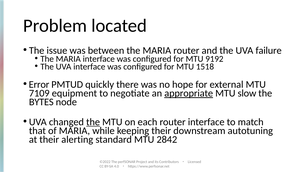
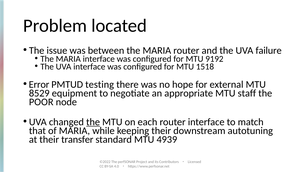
quickly: quickly -> testing
7109: 7109 -> 8529
appropriate underline: present -> none
slow: slow -> staff
BYTES: BYTES -> POOR
alerting: alerting -> transfer
2842: 2842 -> 4939
